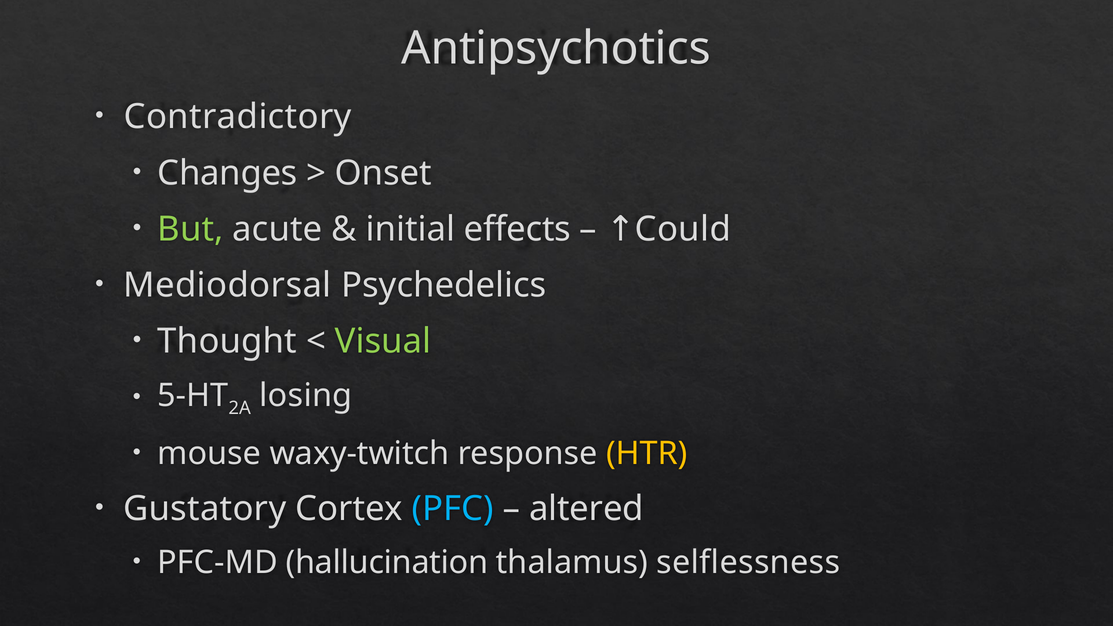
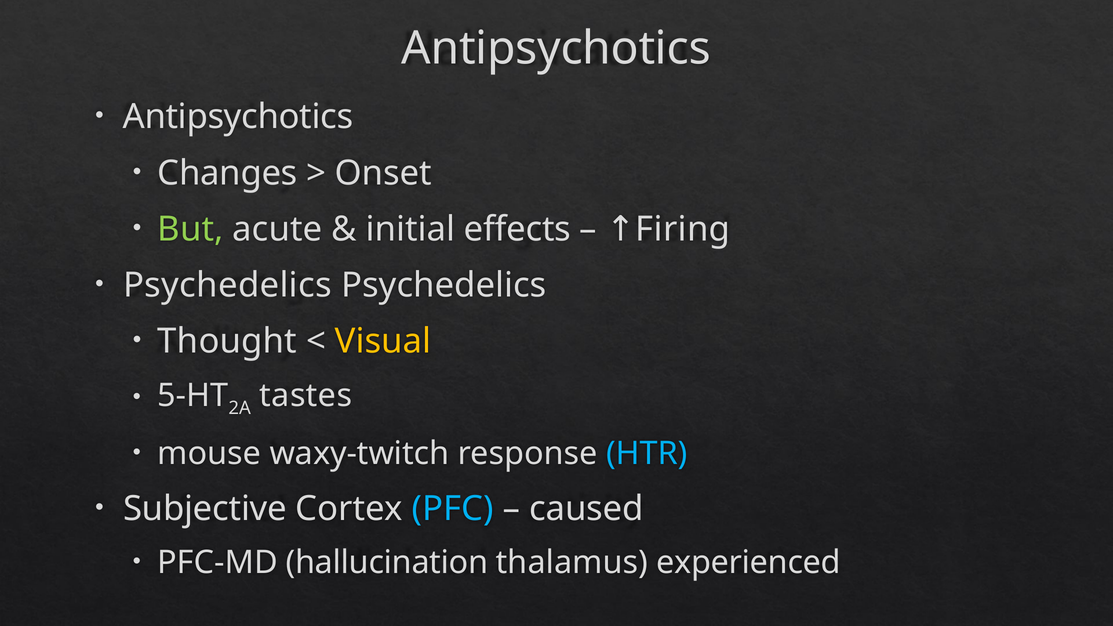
Contradictory at (238, 117): Contradictory -> Antipsychotics
Could: Could -> Firing
Mediodorsal at (227, 285): Mediodorsal -> Psychedelics
Visual colour: light green -> yellow
losing: losing -> tastes
HTR colour: yellow -> light blue
Gustatory: Gustatory -> Subjective
altered: altered -> caused
selflessness: selflessness -> experienced
